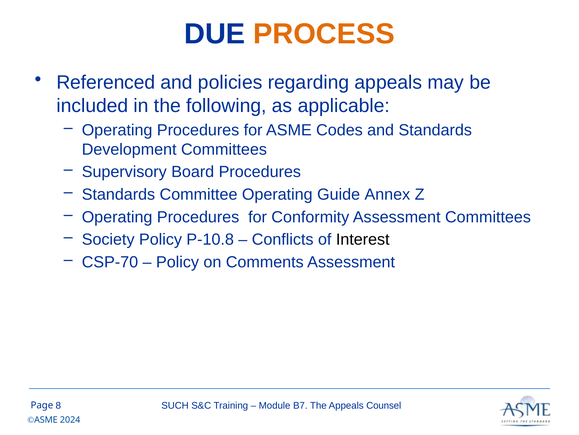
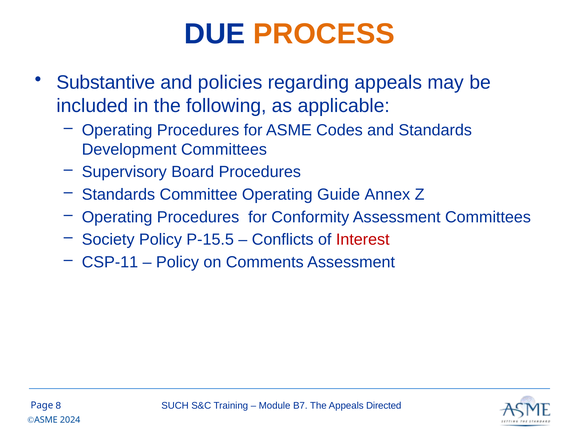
Referenced: Referenced -> Substantive
P-10.8: P-10.8 -> P-15.5
Interest colour: black -> red
CSP-70: CSP-70 -> CSP-11
Counsel: Counsel -> Directed
